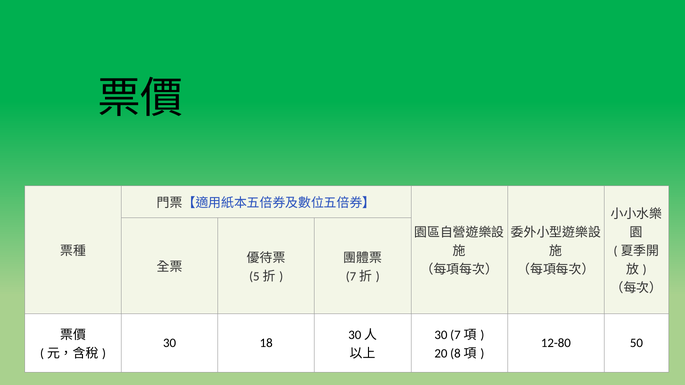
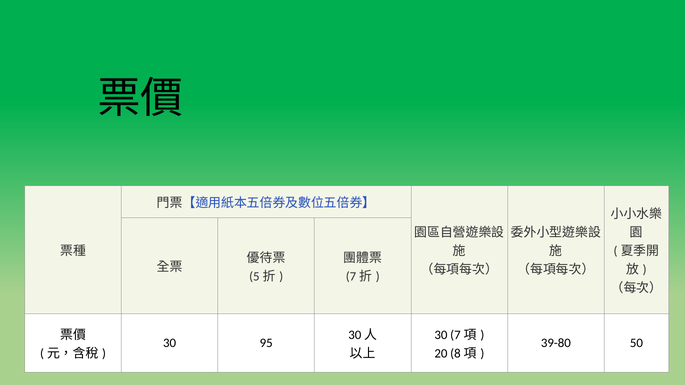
18: 18 -> 95
12-80: 12-80 -> 39-80
